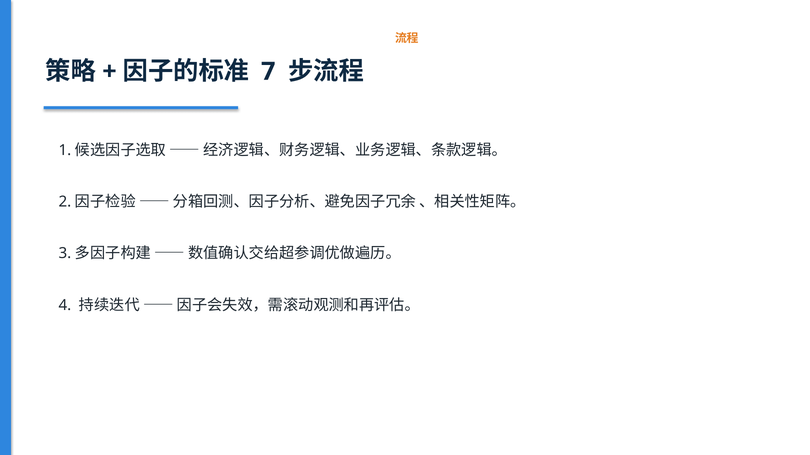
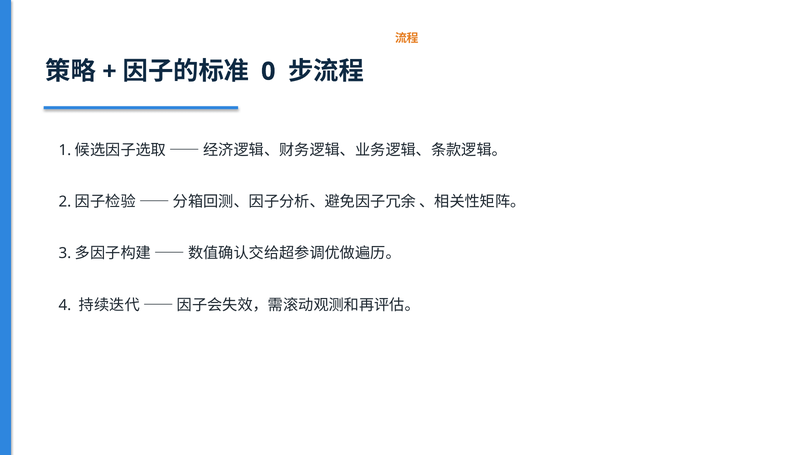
7: 7 -> 0
